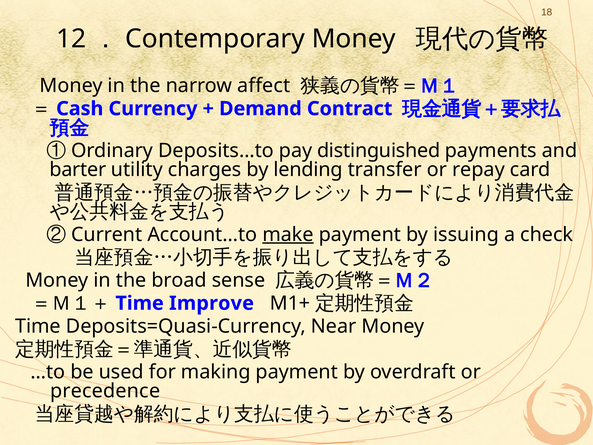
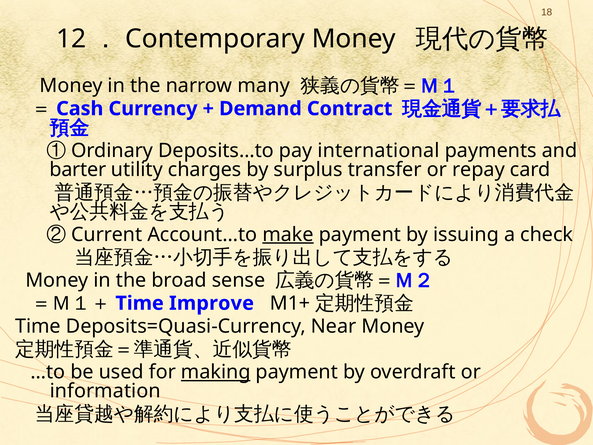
affect: affect -> many
distinguished: distinguished -> international
lending: lending -> surplus
making underline: none -> present
precedence: precedence -> information
